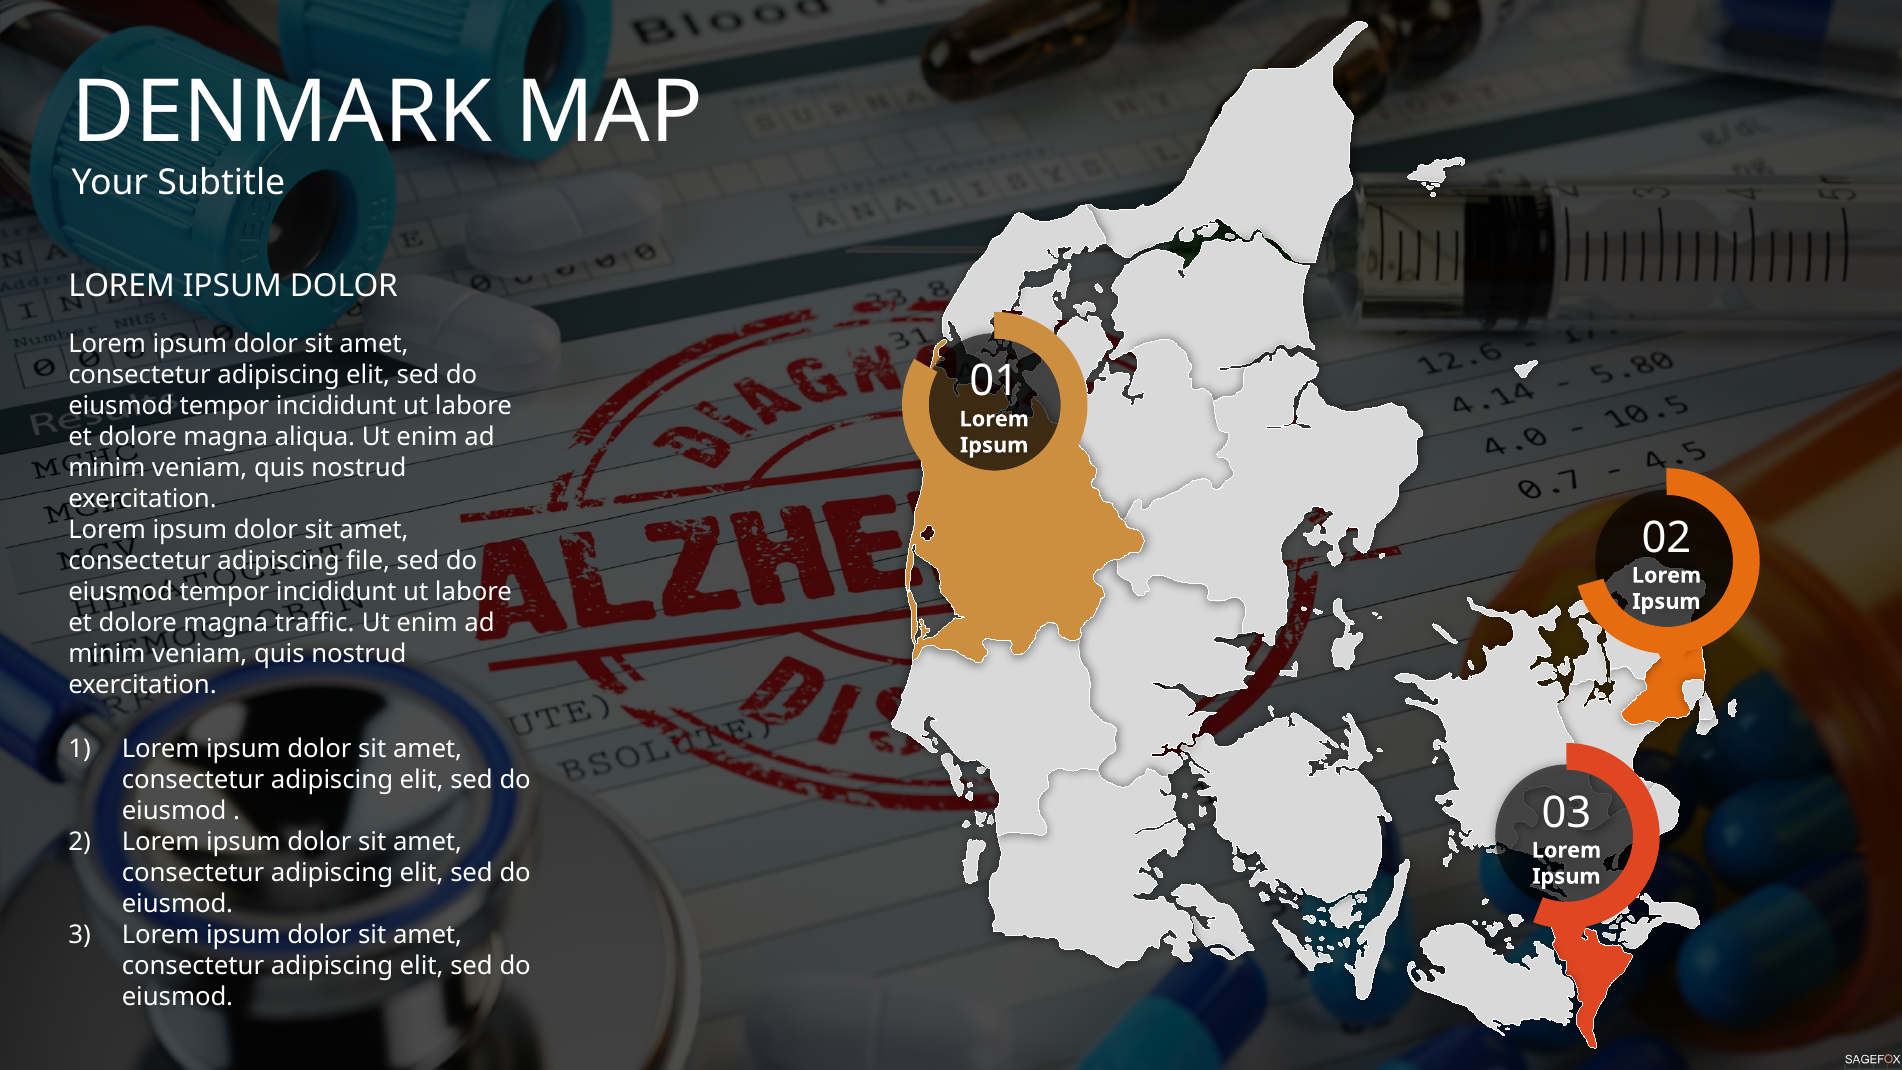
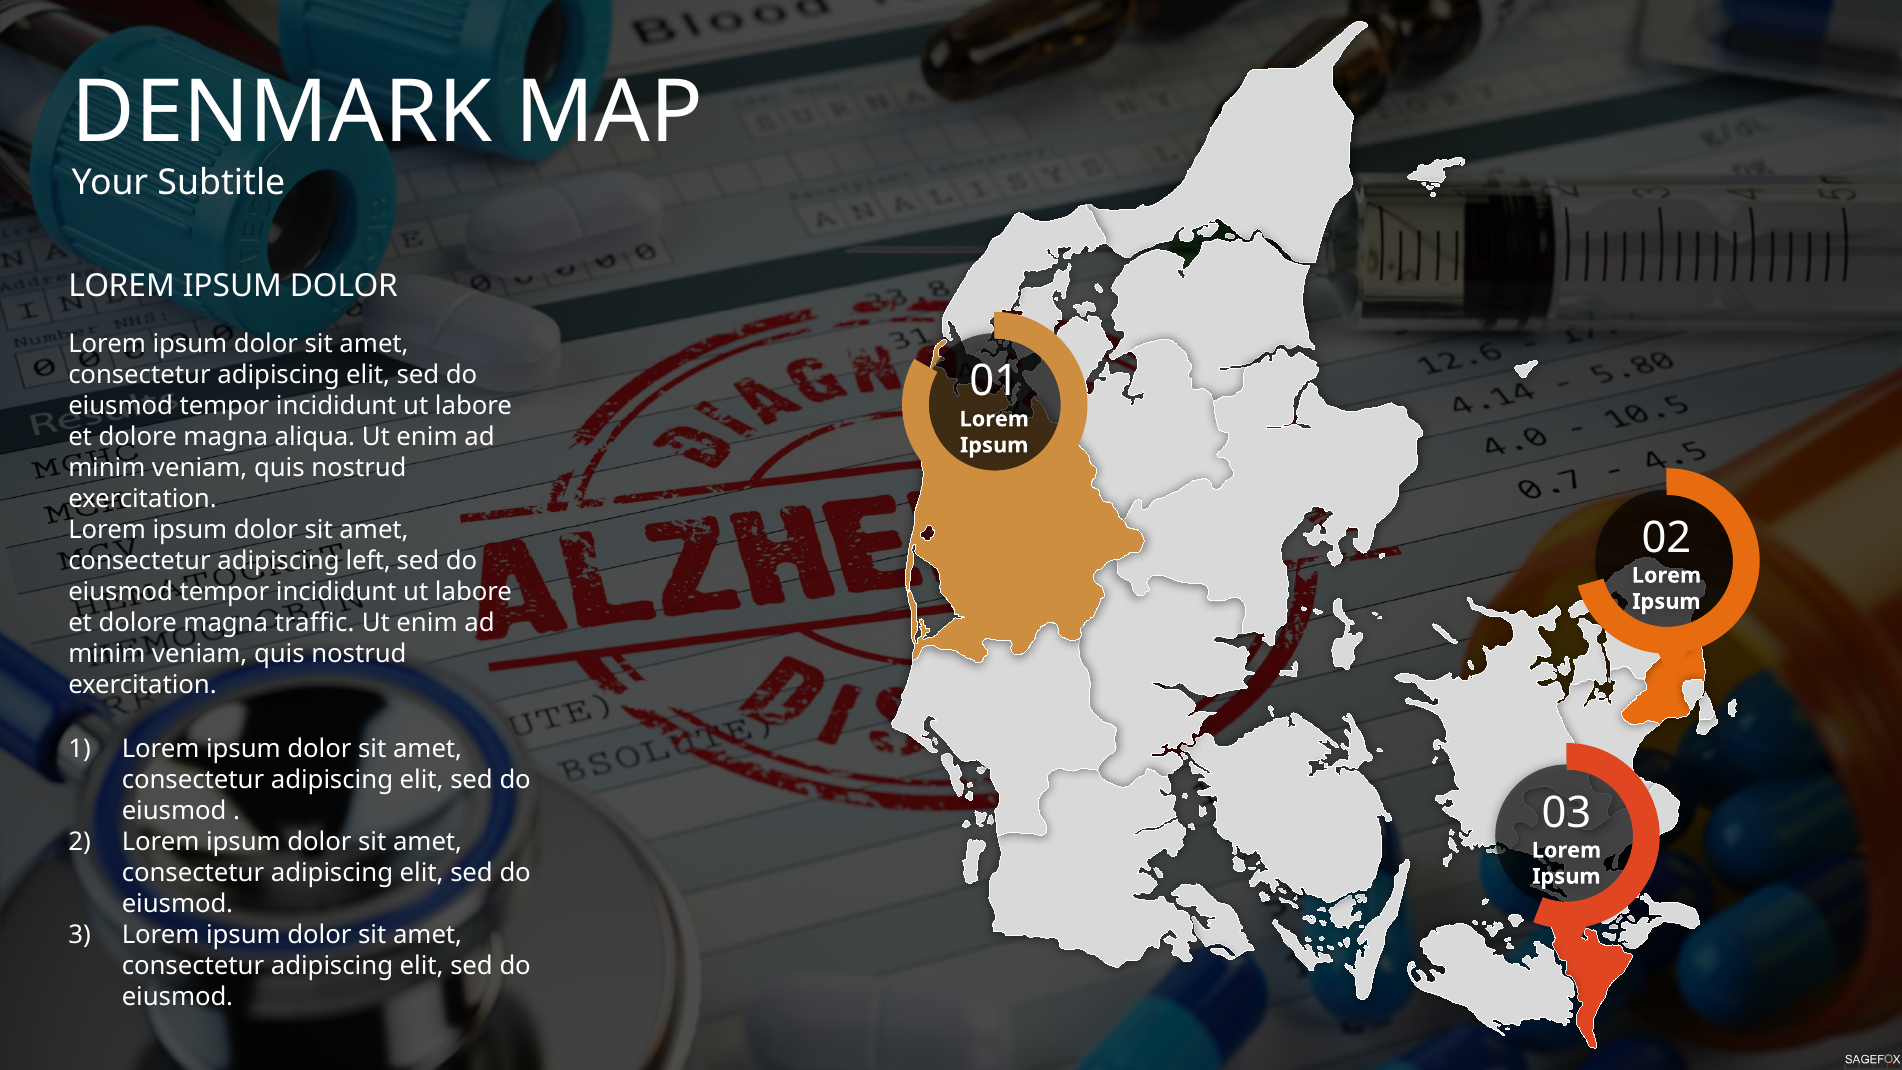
file: file -> left
